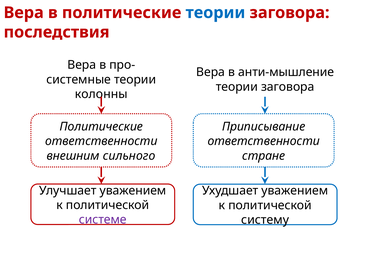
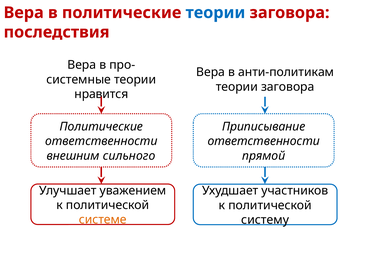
анти-мышление: анти-мышление -> анти-политикам
колонны: колонны -> нравится
стране: стране -> прямой
Ухудшает уважением: уважением -> участников
системе colour: purple -> orange
